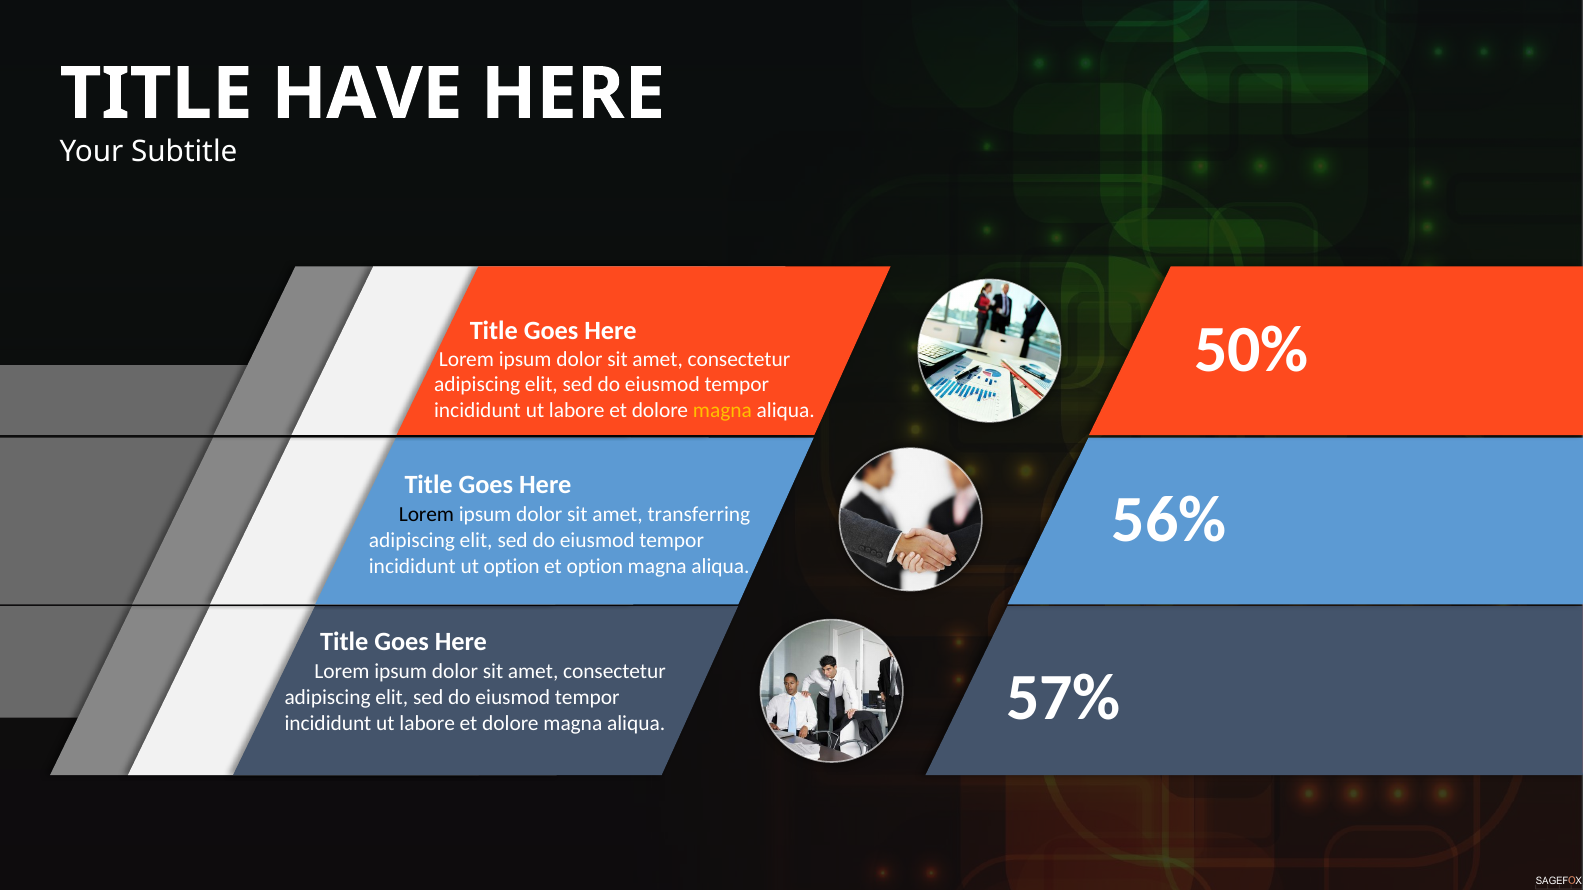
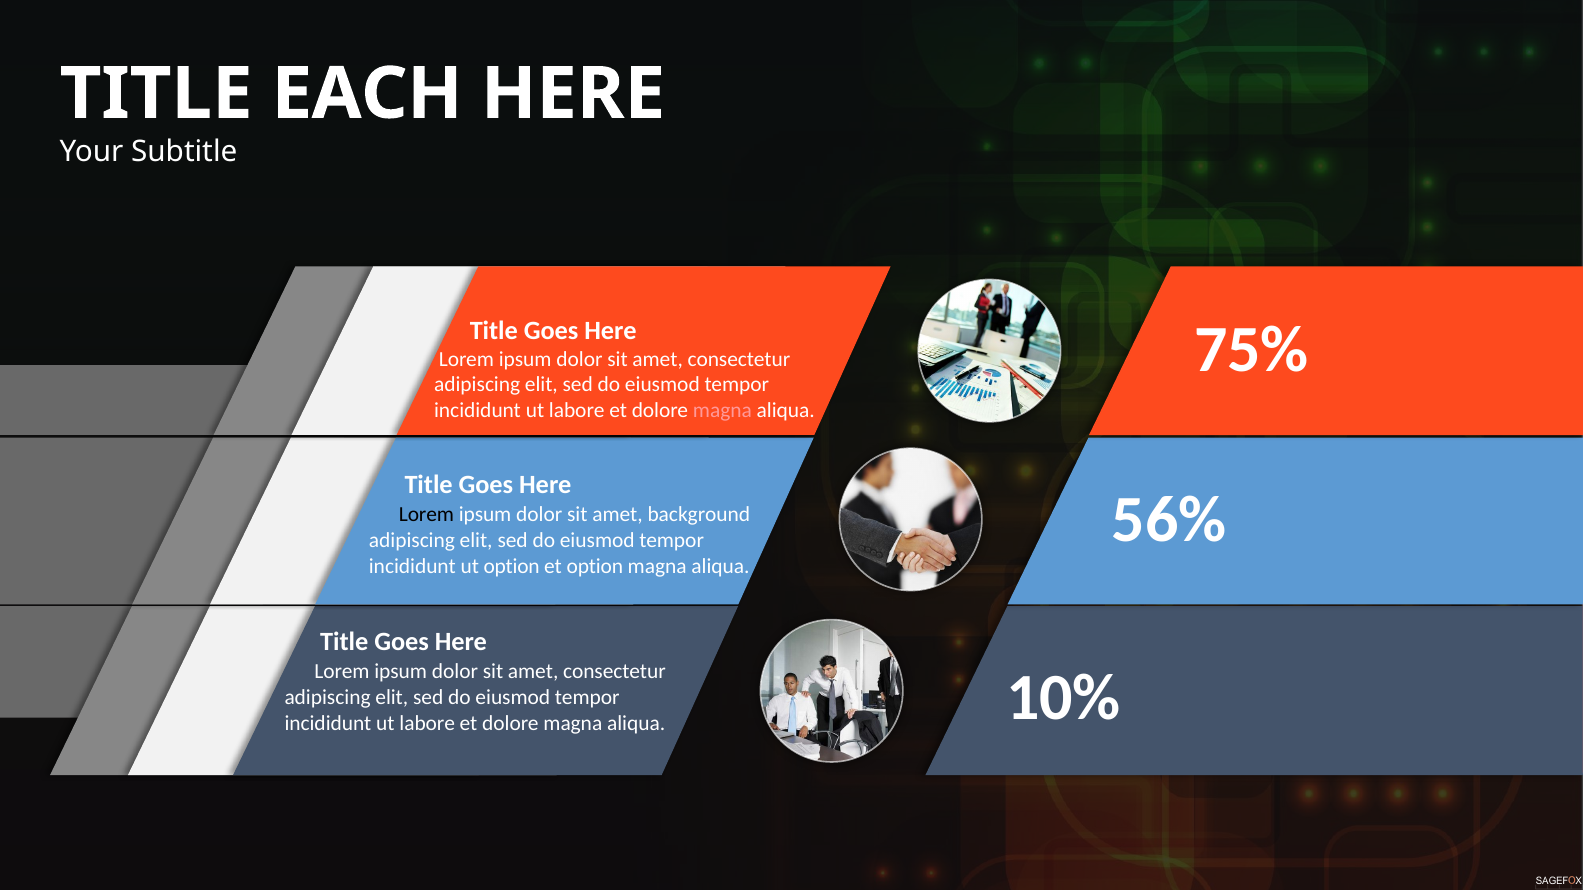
HAVE: HAVE -> EACH
50%: 50% -> 75%
magna at (722, 411) colour: yellow -> pink
transferring: transferring -> background
57%: 57% -> 10%
